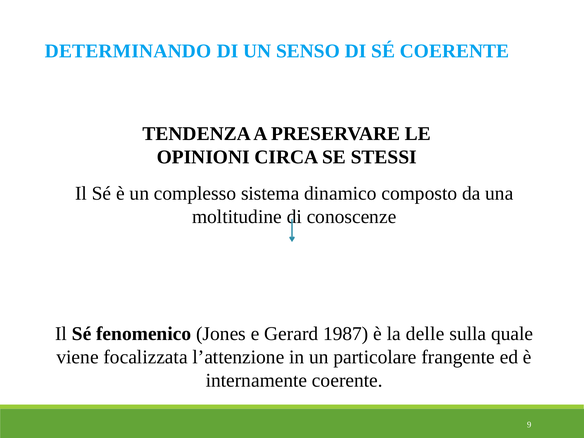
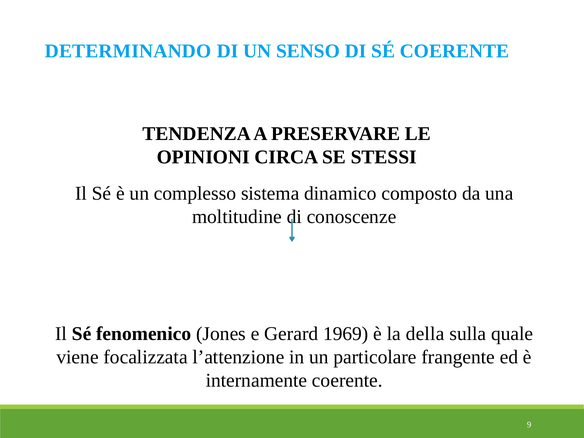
1987: 1987 -> 1969
delle: delle -> della
